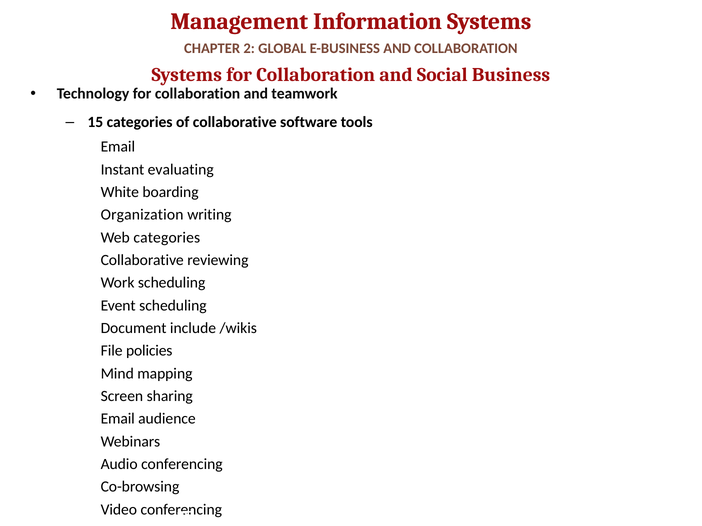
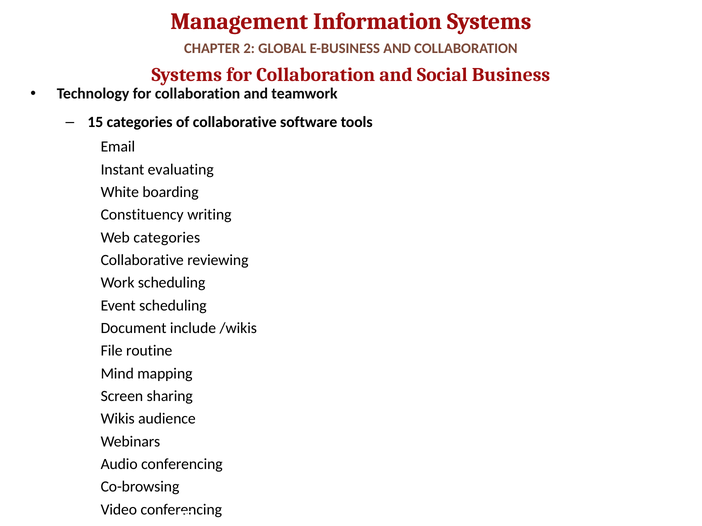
Organization: Organization -> Constituency
policies: policies -> routine
Email at (118, 419): Email -> Wikis
